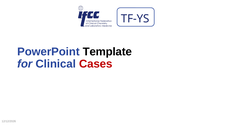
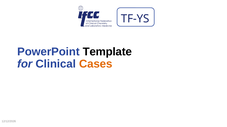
Cases colour: red -> orange
